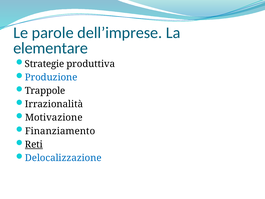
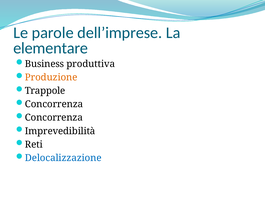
Strategie: Strategie -> Business
Produzione colour: blue -> orange
Irrazionalità at (54, 104): Irrazionalità -> Concorrenza
Motivazione at (54, 117): Motivazione -> Concorrenza
Finanziamento: Finanziamento -> Imprevedibilità
Reti underline: present -> none
